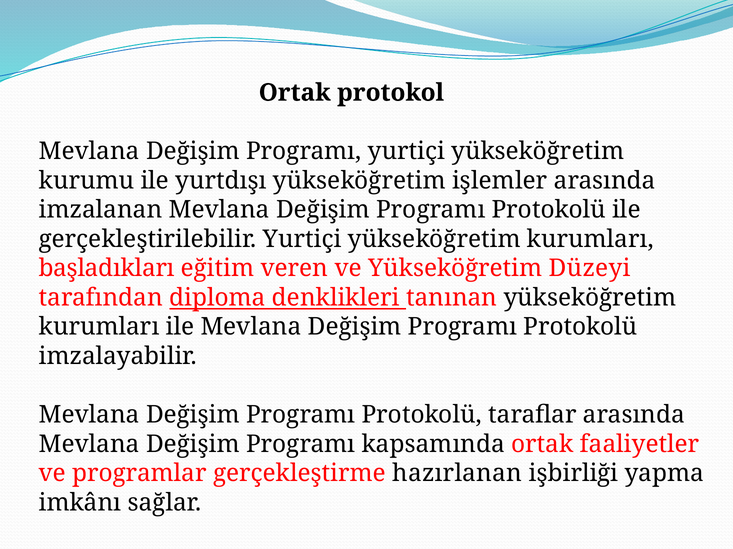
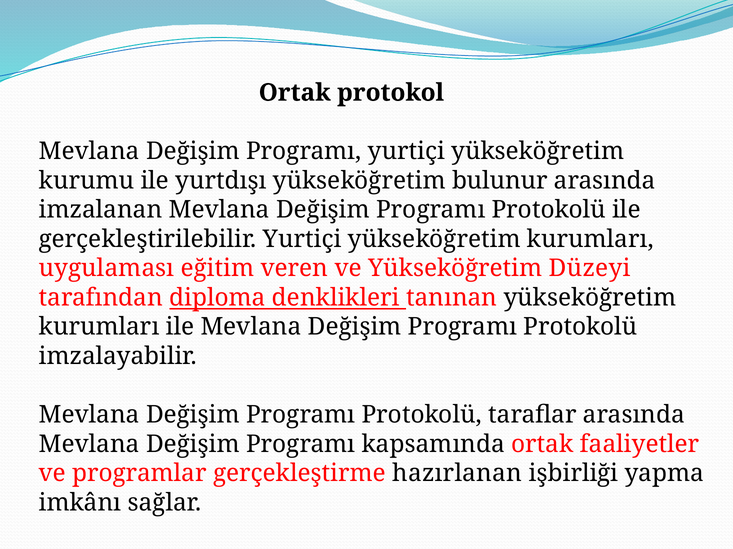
işlemler: işlemler -> bulunur
başladıkları: başladıkları -> uygulaması
